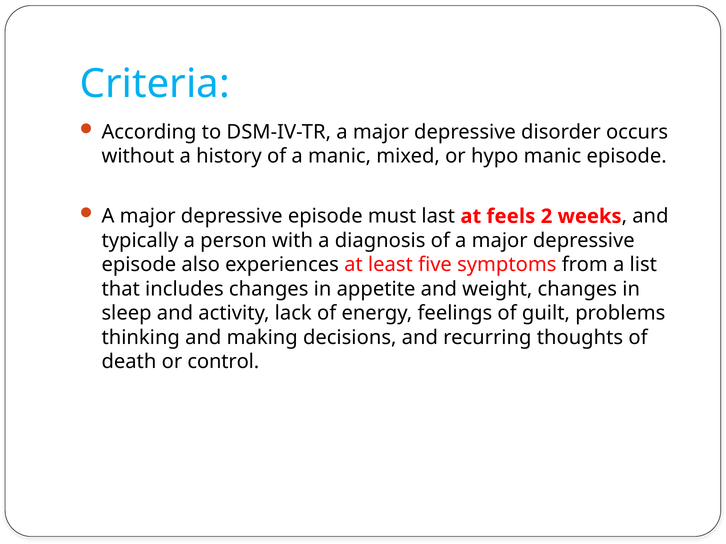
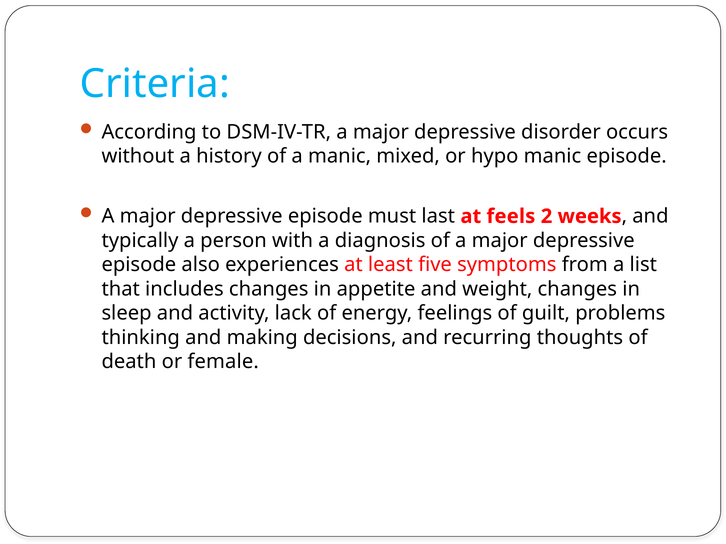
control: control -> female
